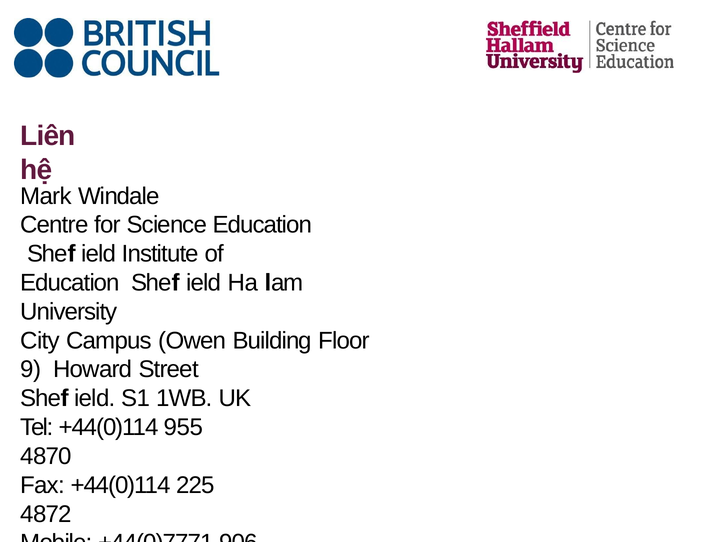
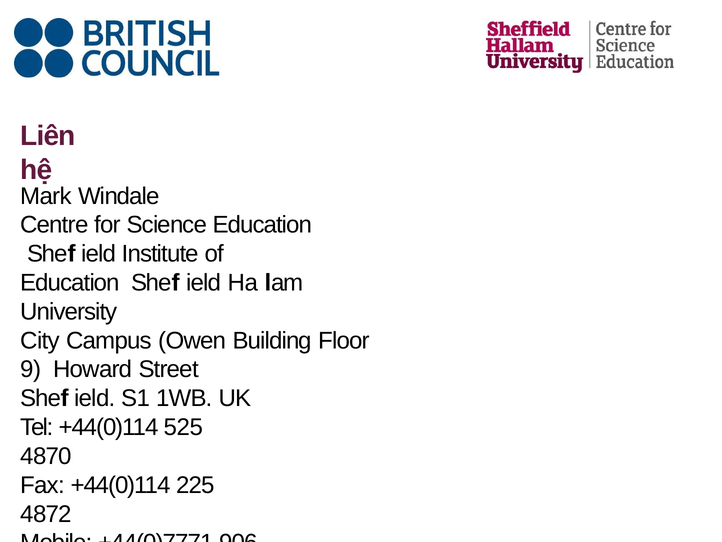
955: 955 -> 525
